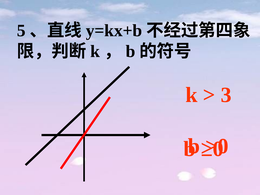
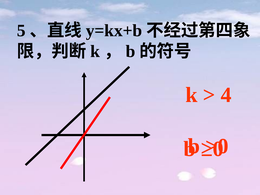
3: 3 -> 4
